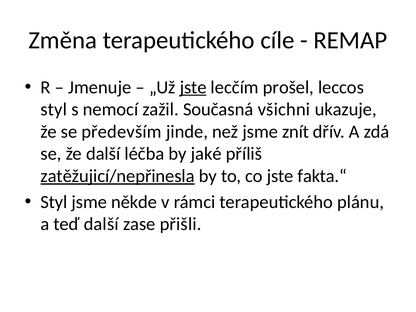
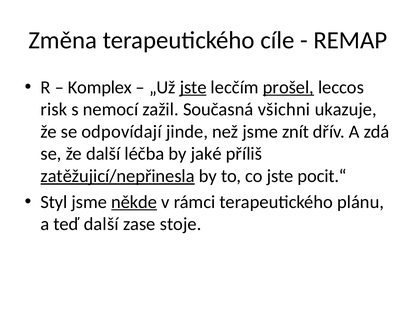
Jmenuje: Jmenuje -> Komplex
prošel underline: none -> present
styl at (54, 109): styl -> risk
především: především -> odpovídají
fakta.“: fakta.“ -> pocit.“
někde underline: none -> present
přišli: přišli -> stoje
